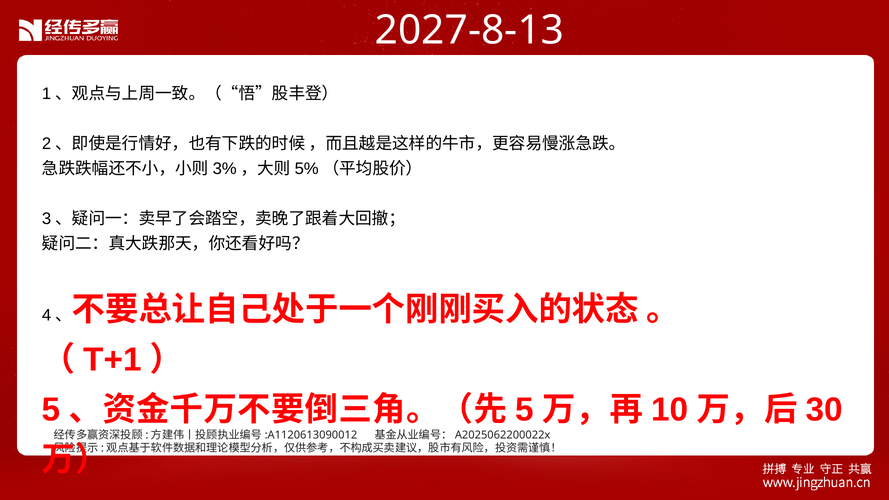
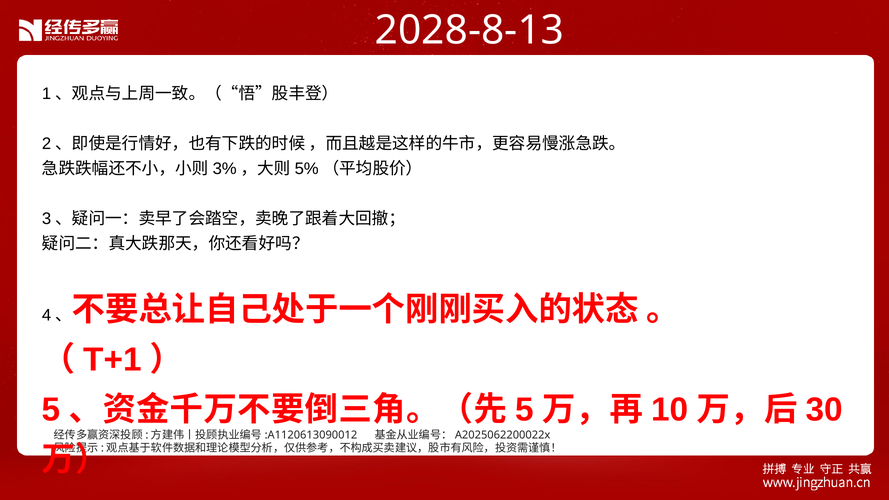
2027-8-13: 2027-8-13 -> 2028-8-13
